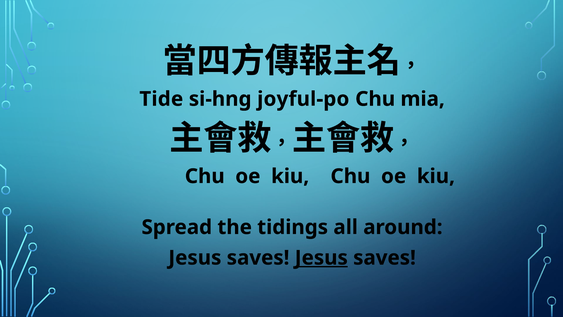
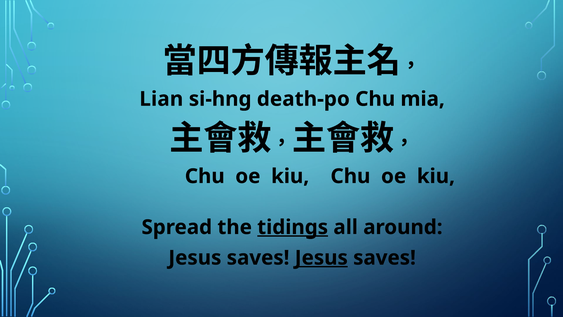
Tide: Tide -> Lian
joyful-po: joyful-po -> death-po
tidings underline: none -> present
